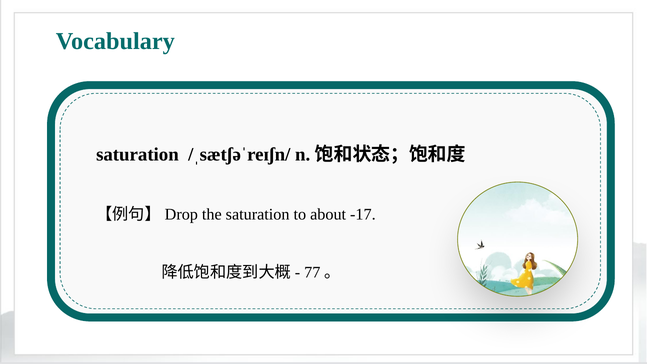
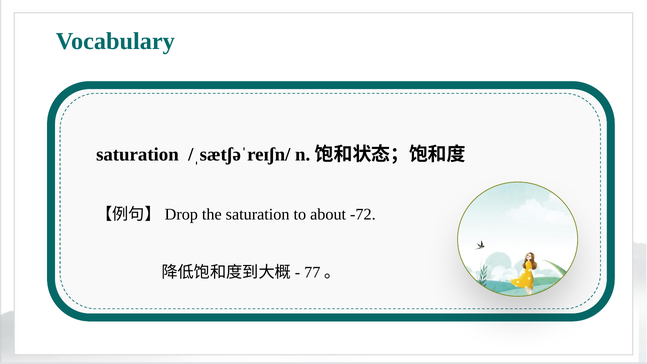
-17: -17 -> -72
